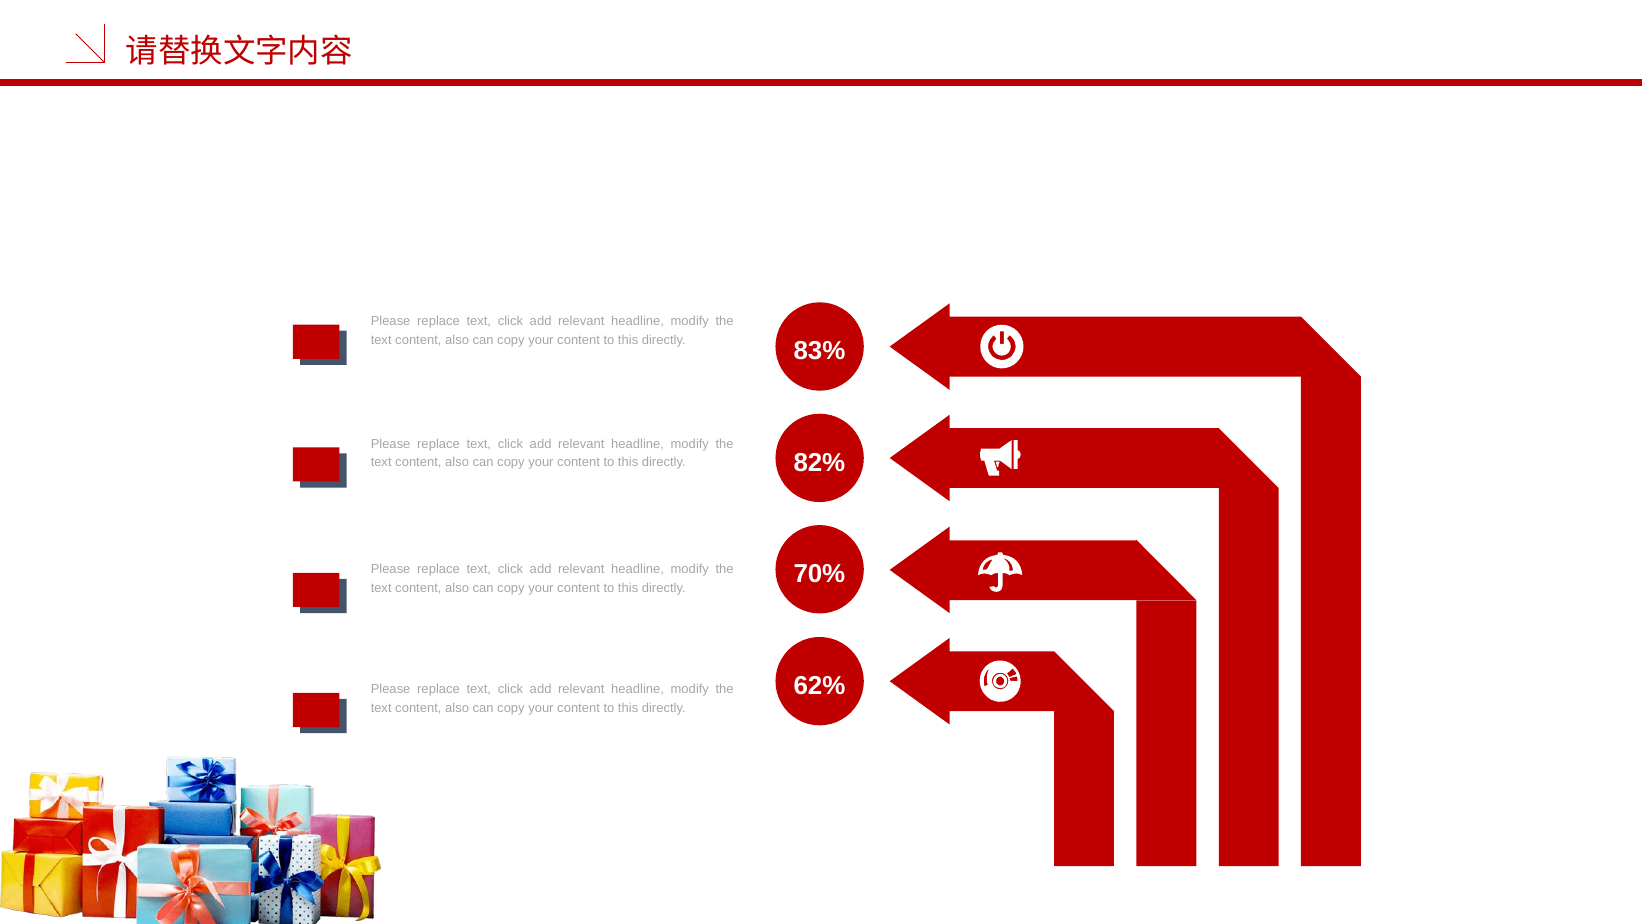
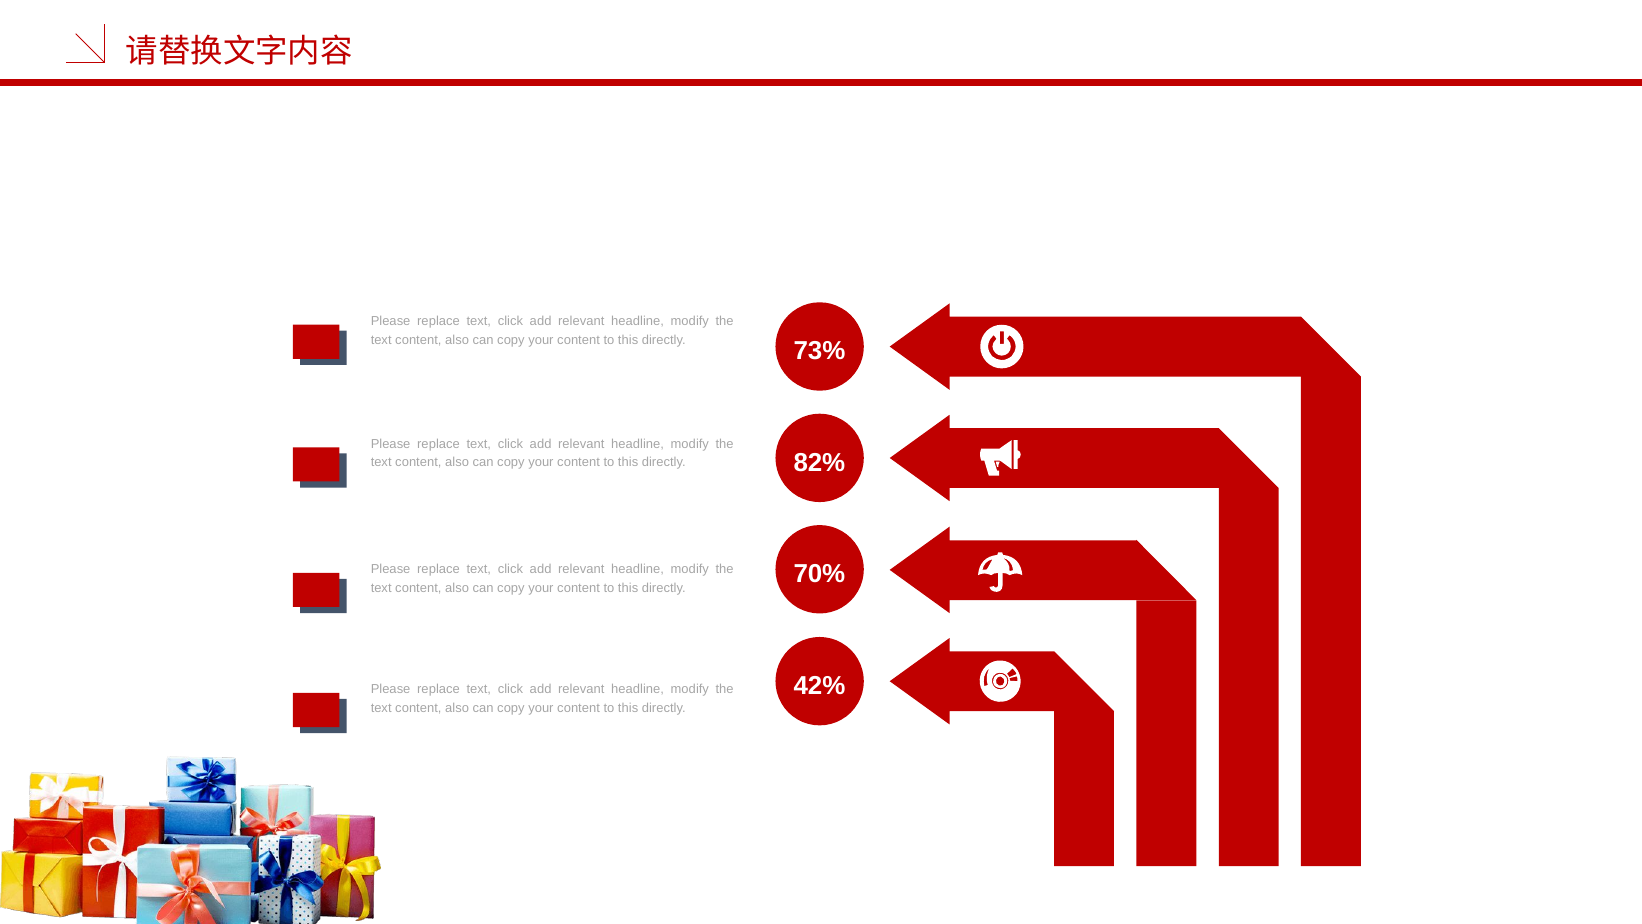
83%: 83% -> 73%
62%: 62% -> 42%
